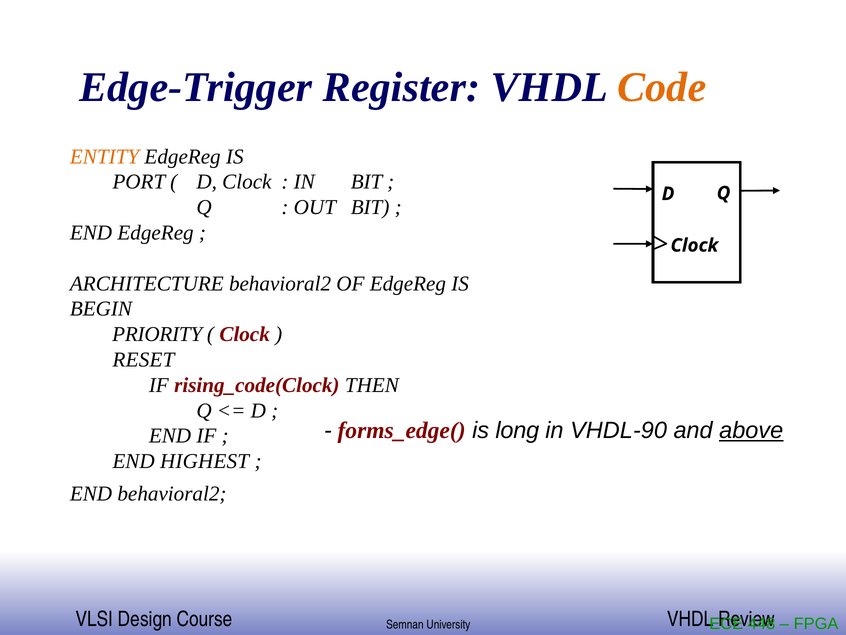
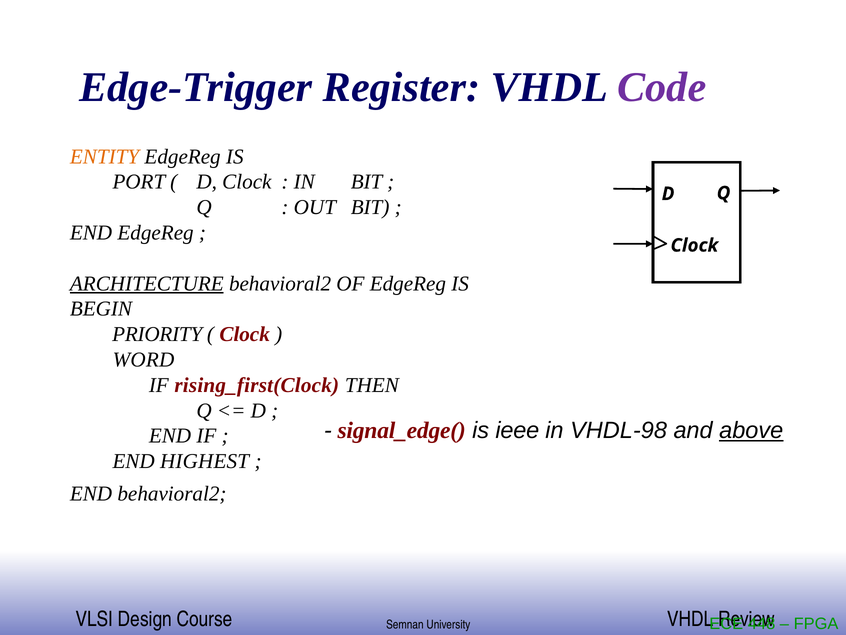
Code colour: orange -> purple
ARCHITECTURE underline: none -> present
RESET: RESET -> WORD
rising_code(Clock: rising_code(Clock -> rising_first(Clock
forms_edge(: forms_edge( -> signal_edge(
long: long -> ieee
VHDL-90: VHDL-90 -> VHDL-98
